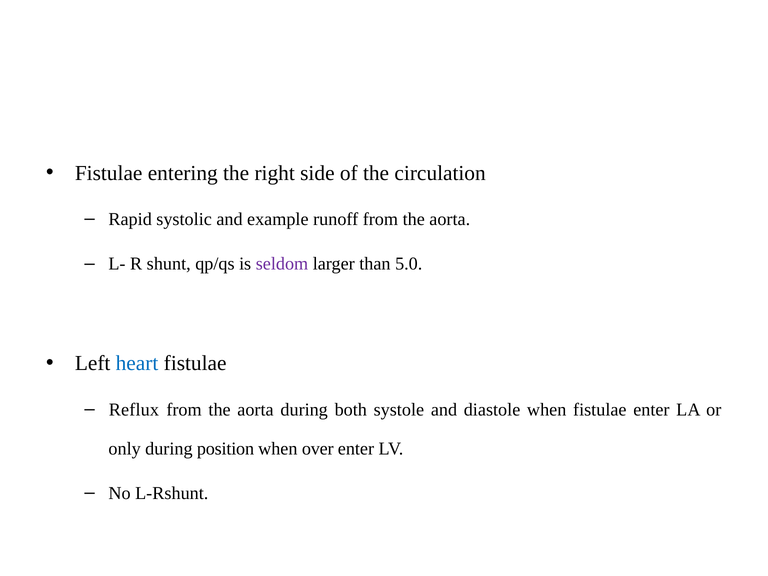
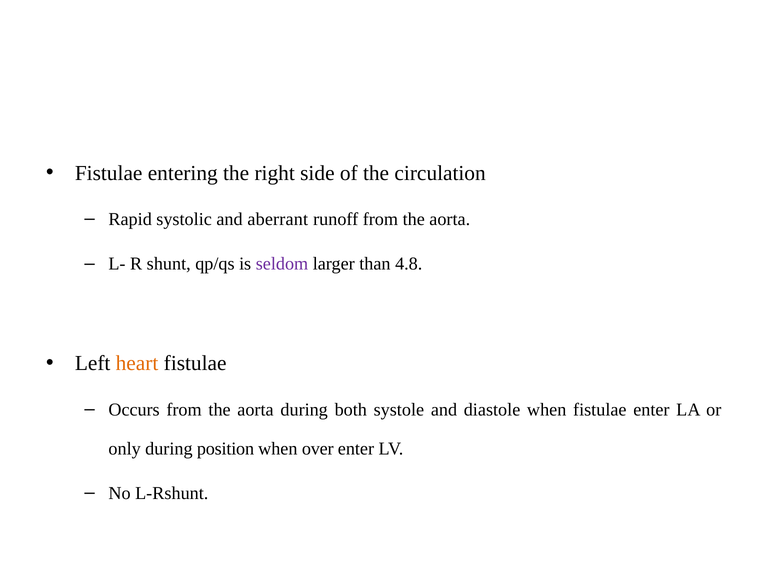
example: example -> aberrant
5.0: 5.0 -> 4.8
heart colour: blue -> orange
Reflux: Reflux -> Occurs
